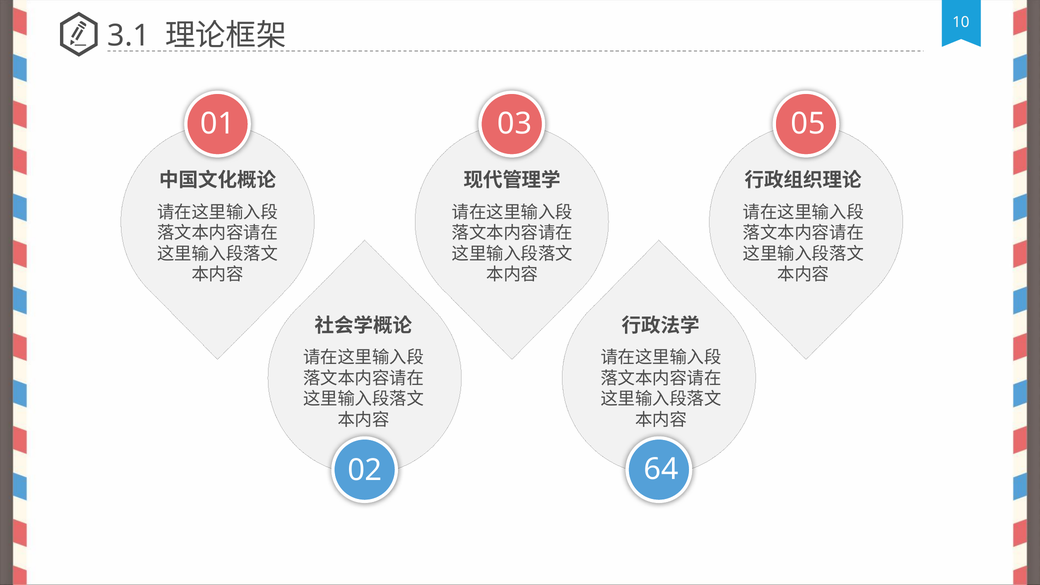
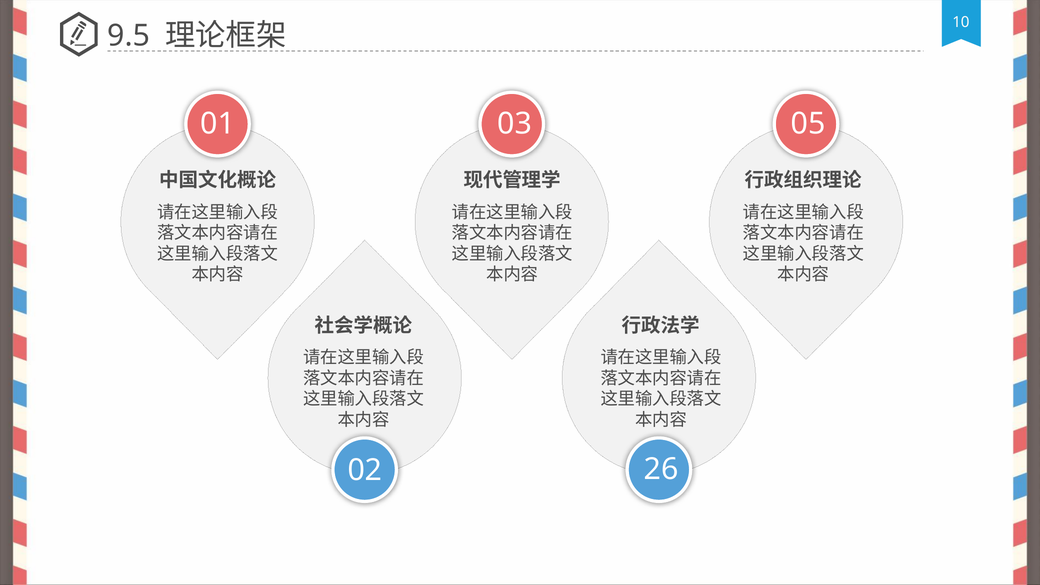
3.1: 3.1 -> 9.5
64: 64 -> 26
